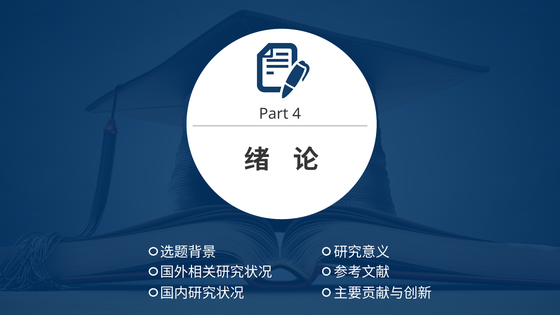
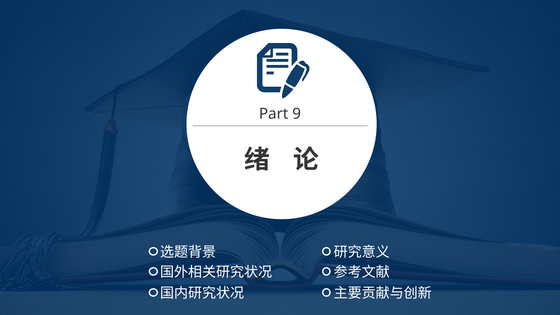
4: 4 -> 9
